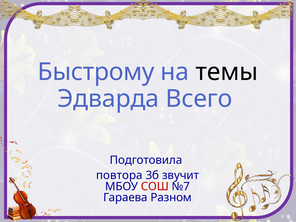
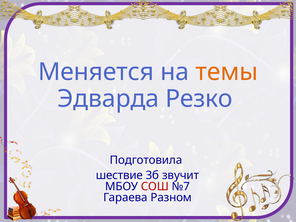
Быстрому: Быстрому -> Меняется
темы colour: black -> orange
Всего: Всего -> Резко
повтора: повтора -> шествие
